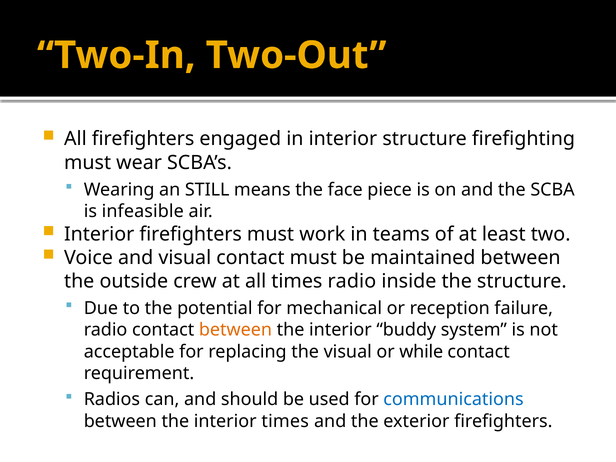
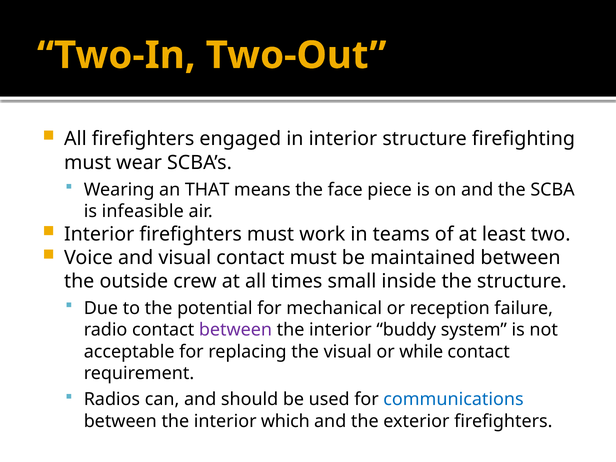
STILL: STILL -> THAT
times radio: radio -> small
between at (235, 330) colour: orange -> purple
interior times: times -> which
